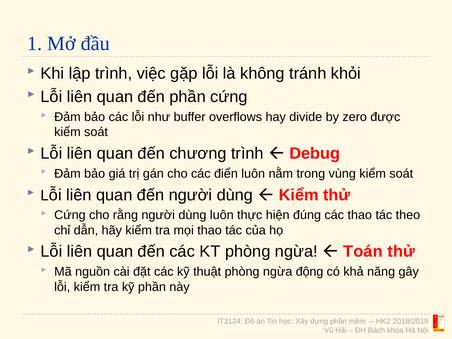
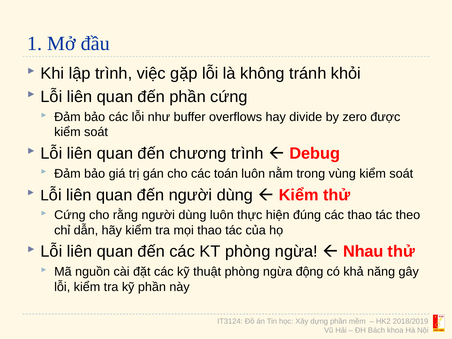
điển: điển -> toán
Toán: Toán -> Nhau
